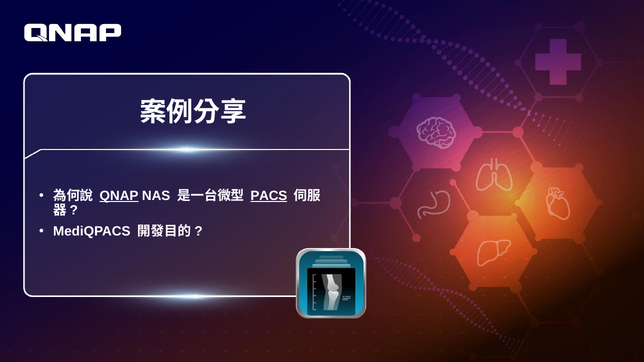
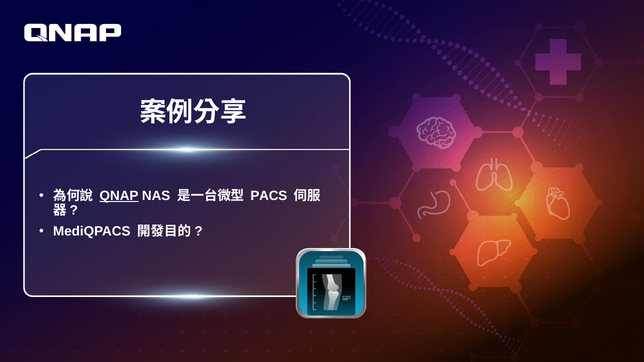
PACS underline: present -> none
